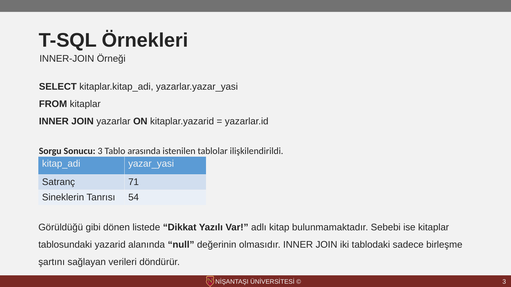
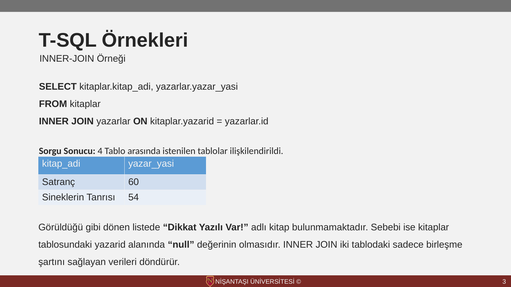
Sonucu 3: 3 -> 4
71: 71 -> 60
